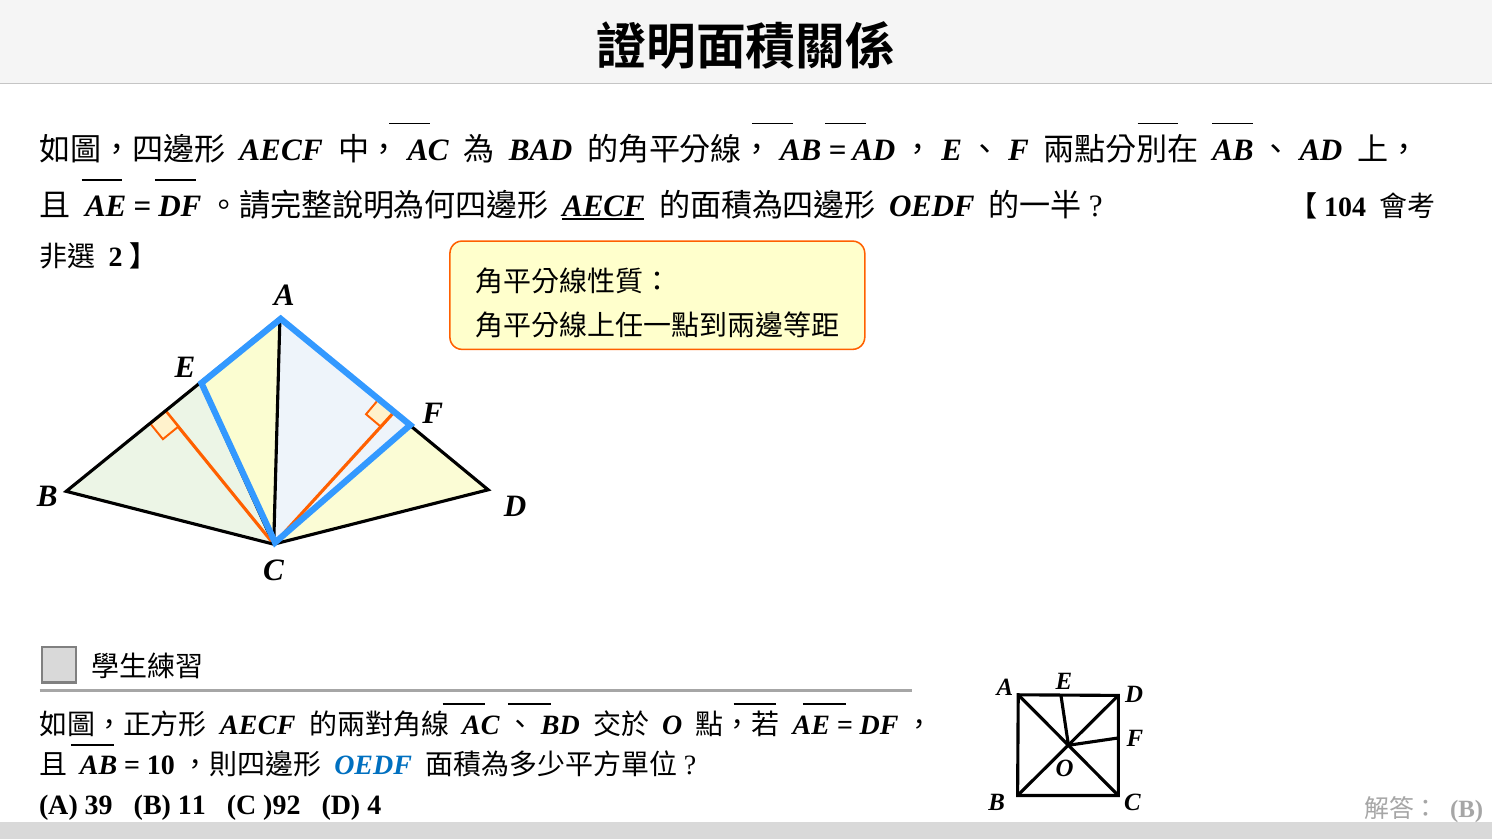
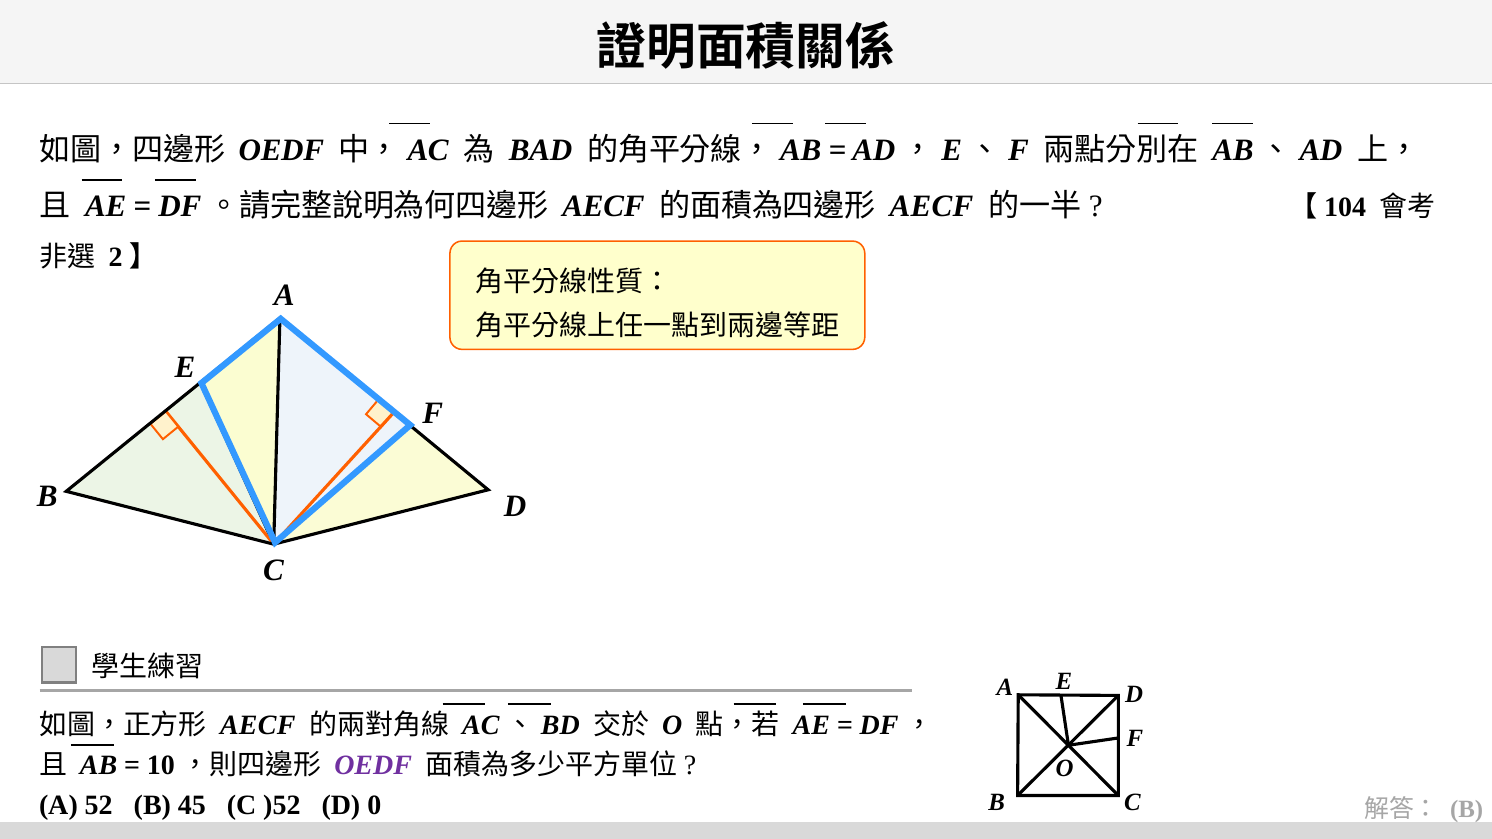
AECF at (281, 150): AECF -> OEDF
AECF at (603, 206) underline: present -> none
OEDF at (932, 206): OEDF -> AECF
OEDF at (373, 765) colour: blue -> purple
39: 39 -> 52
11: 11 -> 45
)92: )92 -> )52
4: 4 -> 0
